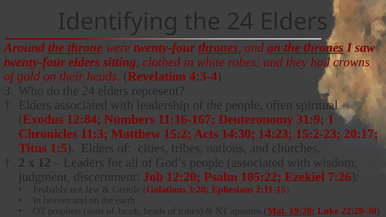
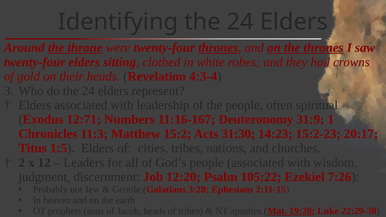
12:84: 12:84 -> 12:71
14:30: 14:30 -> 31:30
